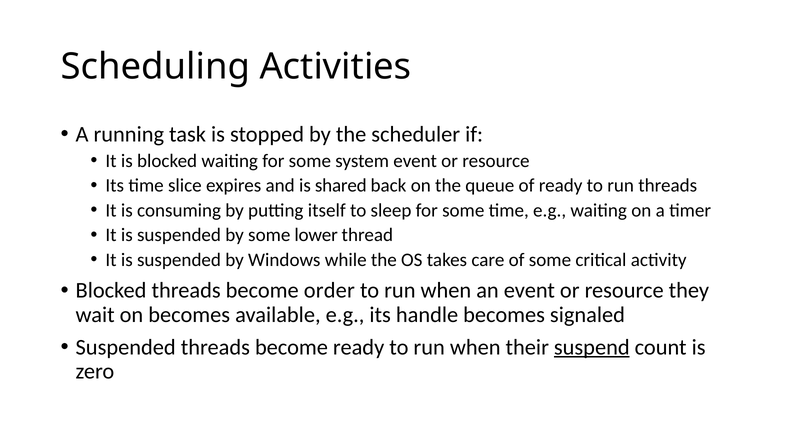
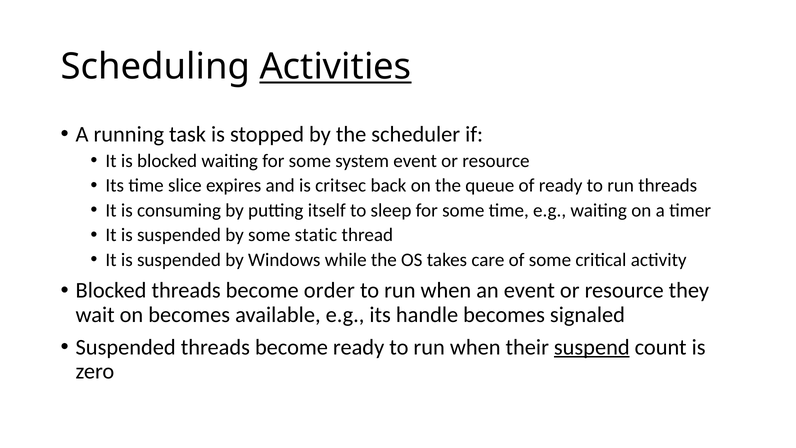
Activities underline: none -> present
shared: shared -> critsec
lower: lower -> static
